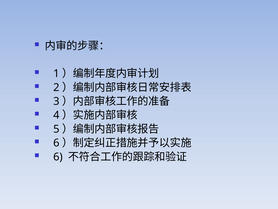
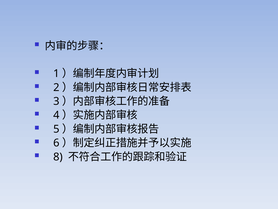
6 at (58, 156): 6 -> 8
